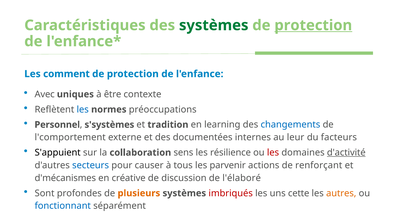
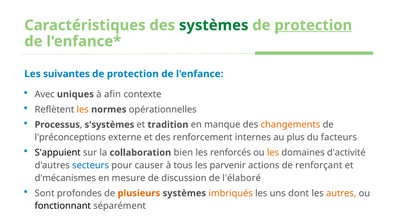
comment: comment -> suivantes
être: être -> afin
les at (83, 109) colour: blue -> orange
préoccupations: préoccupations -> opérationnelles
Personnel: Personnel -> Processus
learning: learning -> manque
changements colour: blue -> orange
l'comportement: l'comportement -> l'préconceptions
documentées: documentées -> renforcement
leur: leur -> plus
sens: sens -> bien
résilience: résilience -> renforcés
les at (273, 152) colour: red -> orange
d'activité underline: present -> none
créative: créative -> mesure
imbriqués colour: red -> orange
cette: cette -> dont
fonctionnant colour: blue -> black
